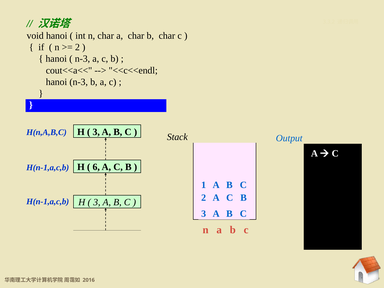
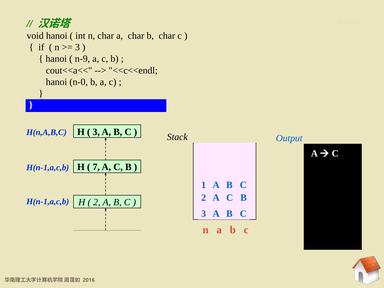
2 at (77, 47): 2 -> 3
n-3 at (82, 59): n-3 -> n-9
hanoi n-3: n-3 -> n-0
6: 6 -> 7
3 at (97, 202): 3 -> 2
